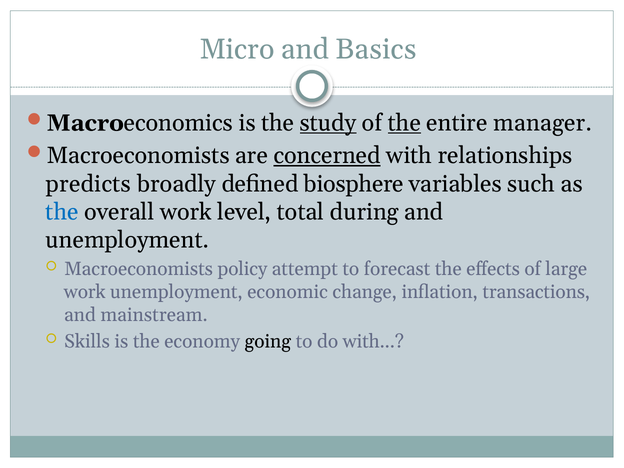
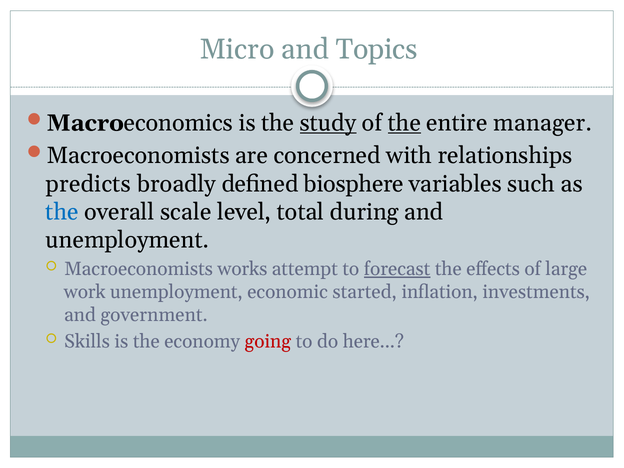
Basics: Basics -> Topics
concerned underline: present -> none
overall work: work -> scale
policy: policy -> works
forecast underline: none -> present
change: change -> started
transactions: transactions -> investments
mainstream: mainstream -> government
going colour: black -> red
do with: with -> here
